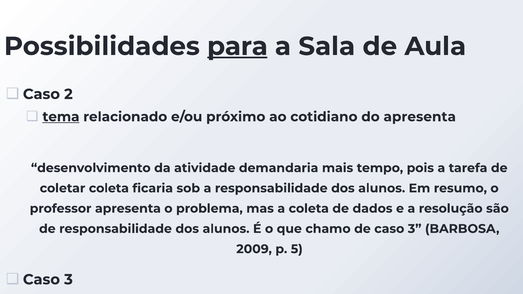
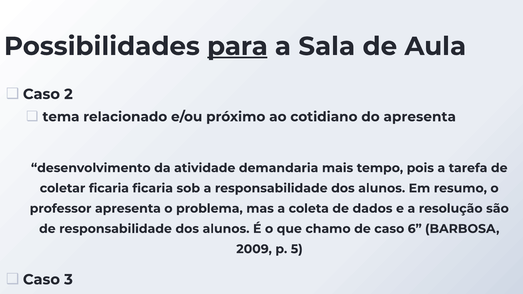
tema underline: present -> none
coletar coleta: coleta -> ficaria
de caso 3: 3 -> 6
